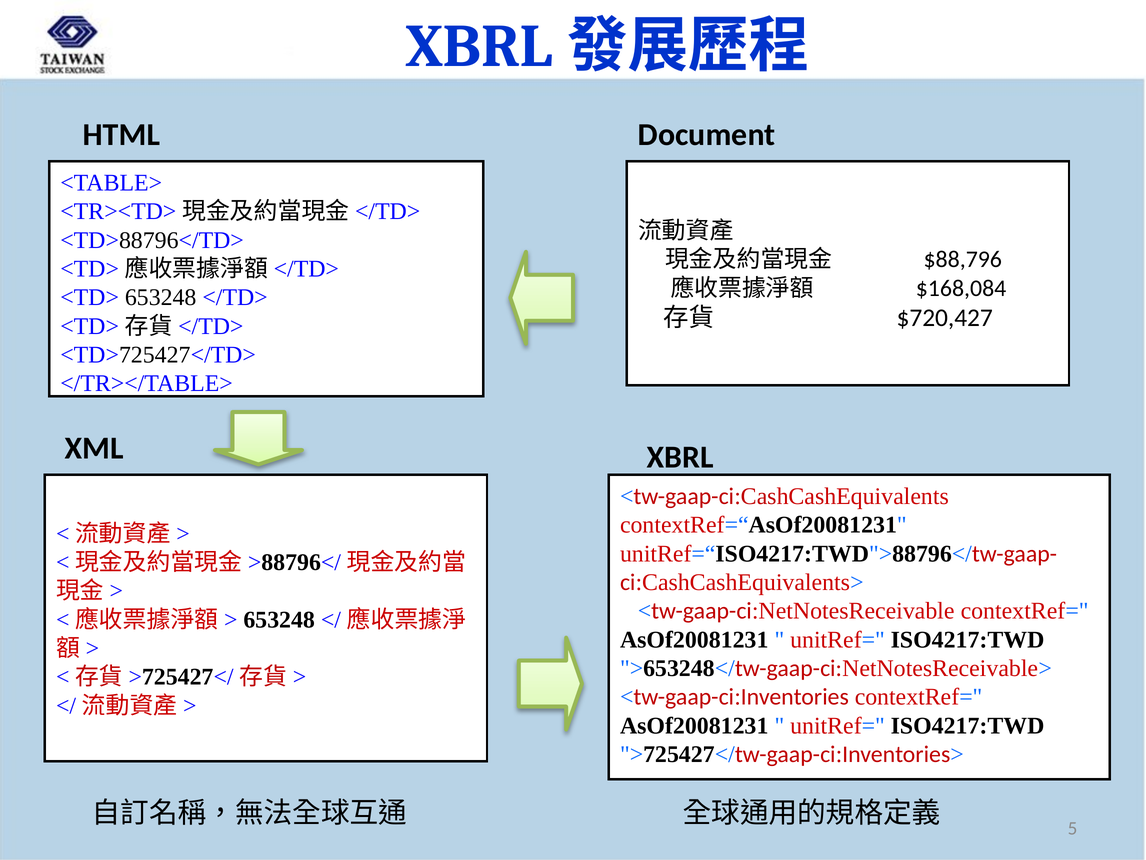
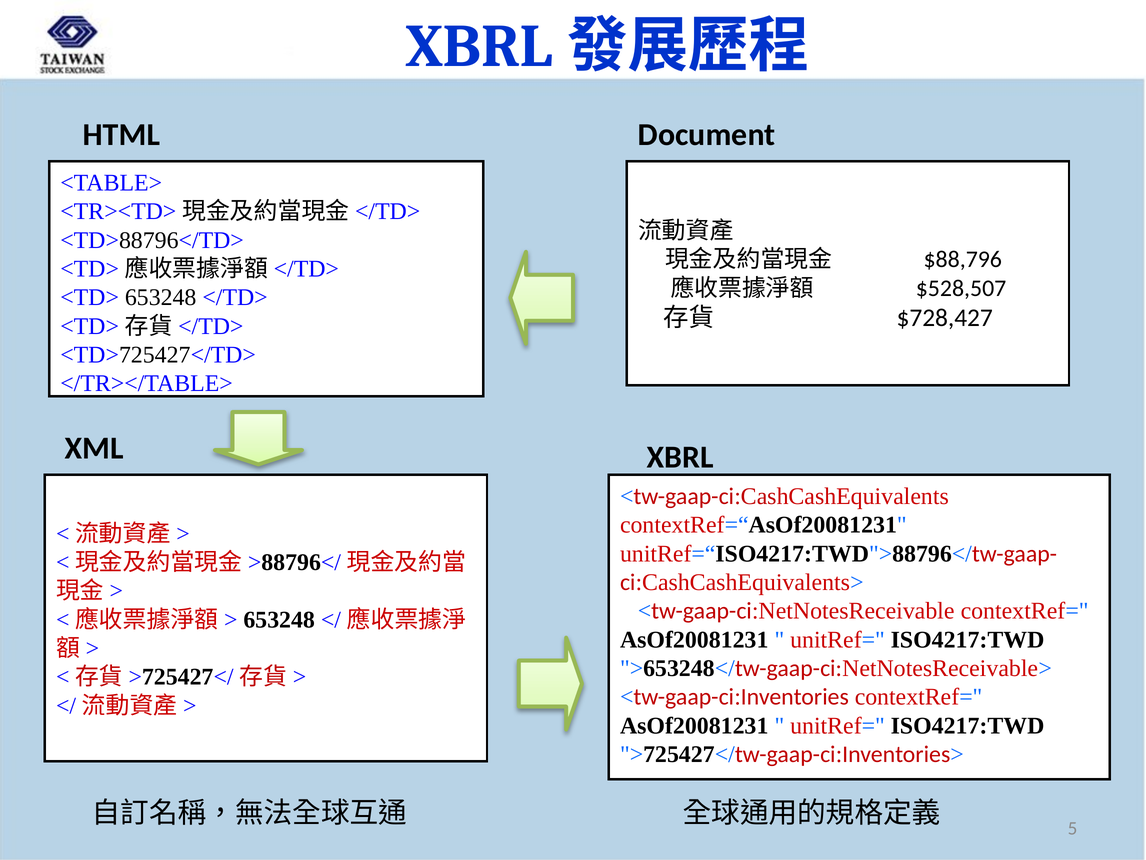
$168,084: $168,084 -> $528,507
$720,427: $720,427 -> $728,427
